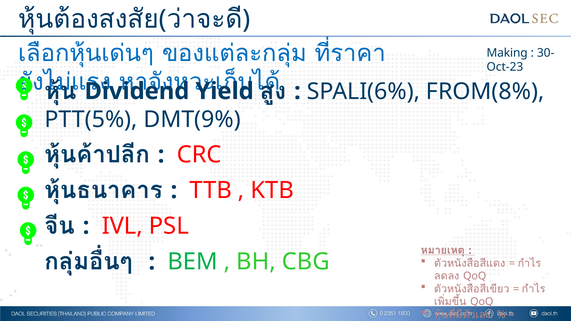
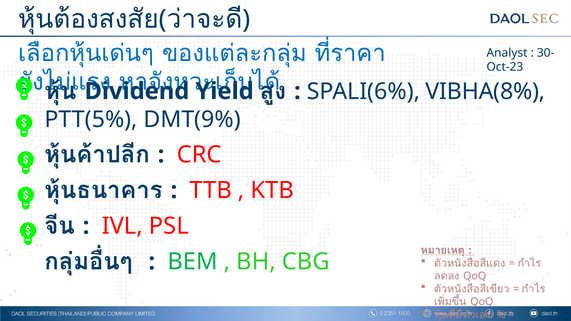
Making: Making -> Analyst
FROM(8%: FROM(8% -> VIBHA(8%
